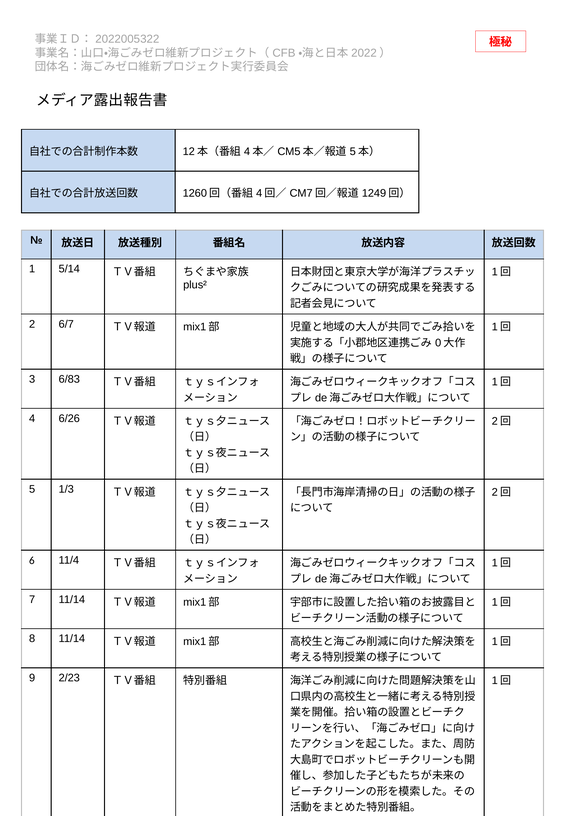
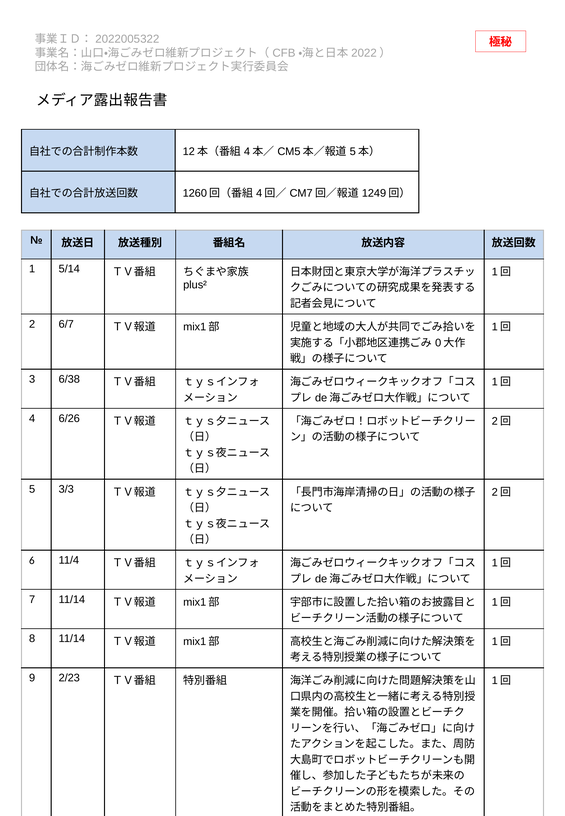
6/83: 6/83 -> 6/38
1/3: 1/3 -> 3/3
